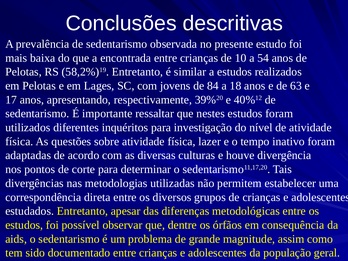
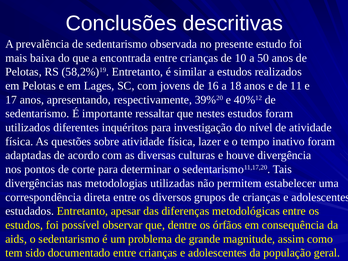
54: 54 -> 50
84: 84 -> 16
63: 63 -> 11
